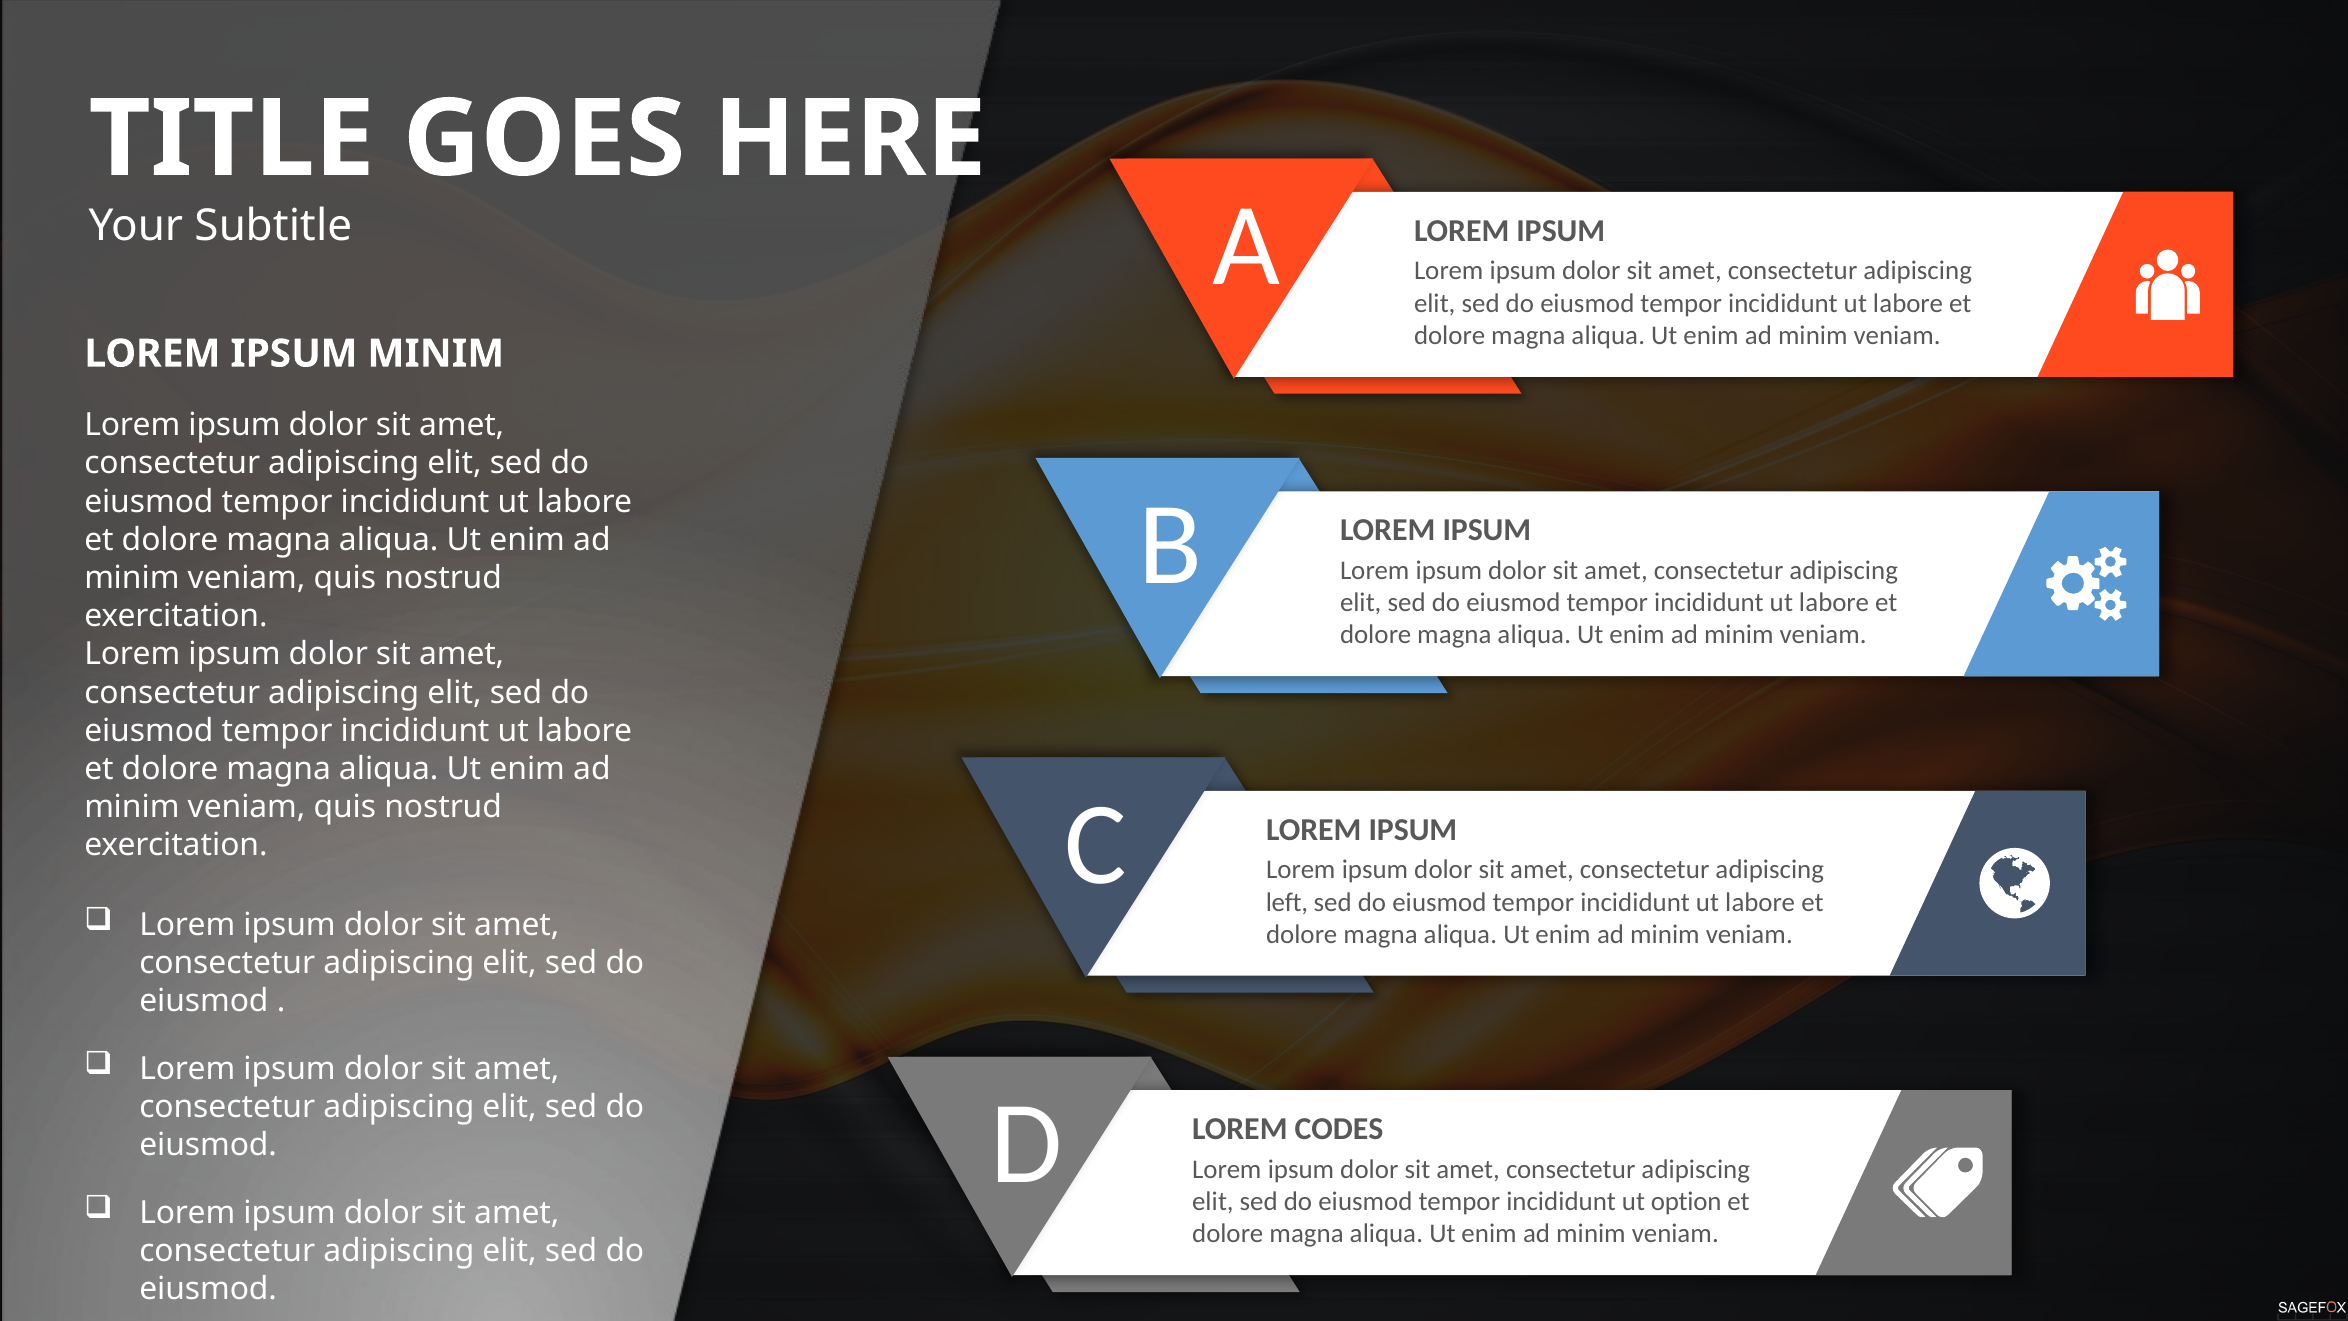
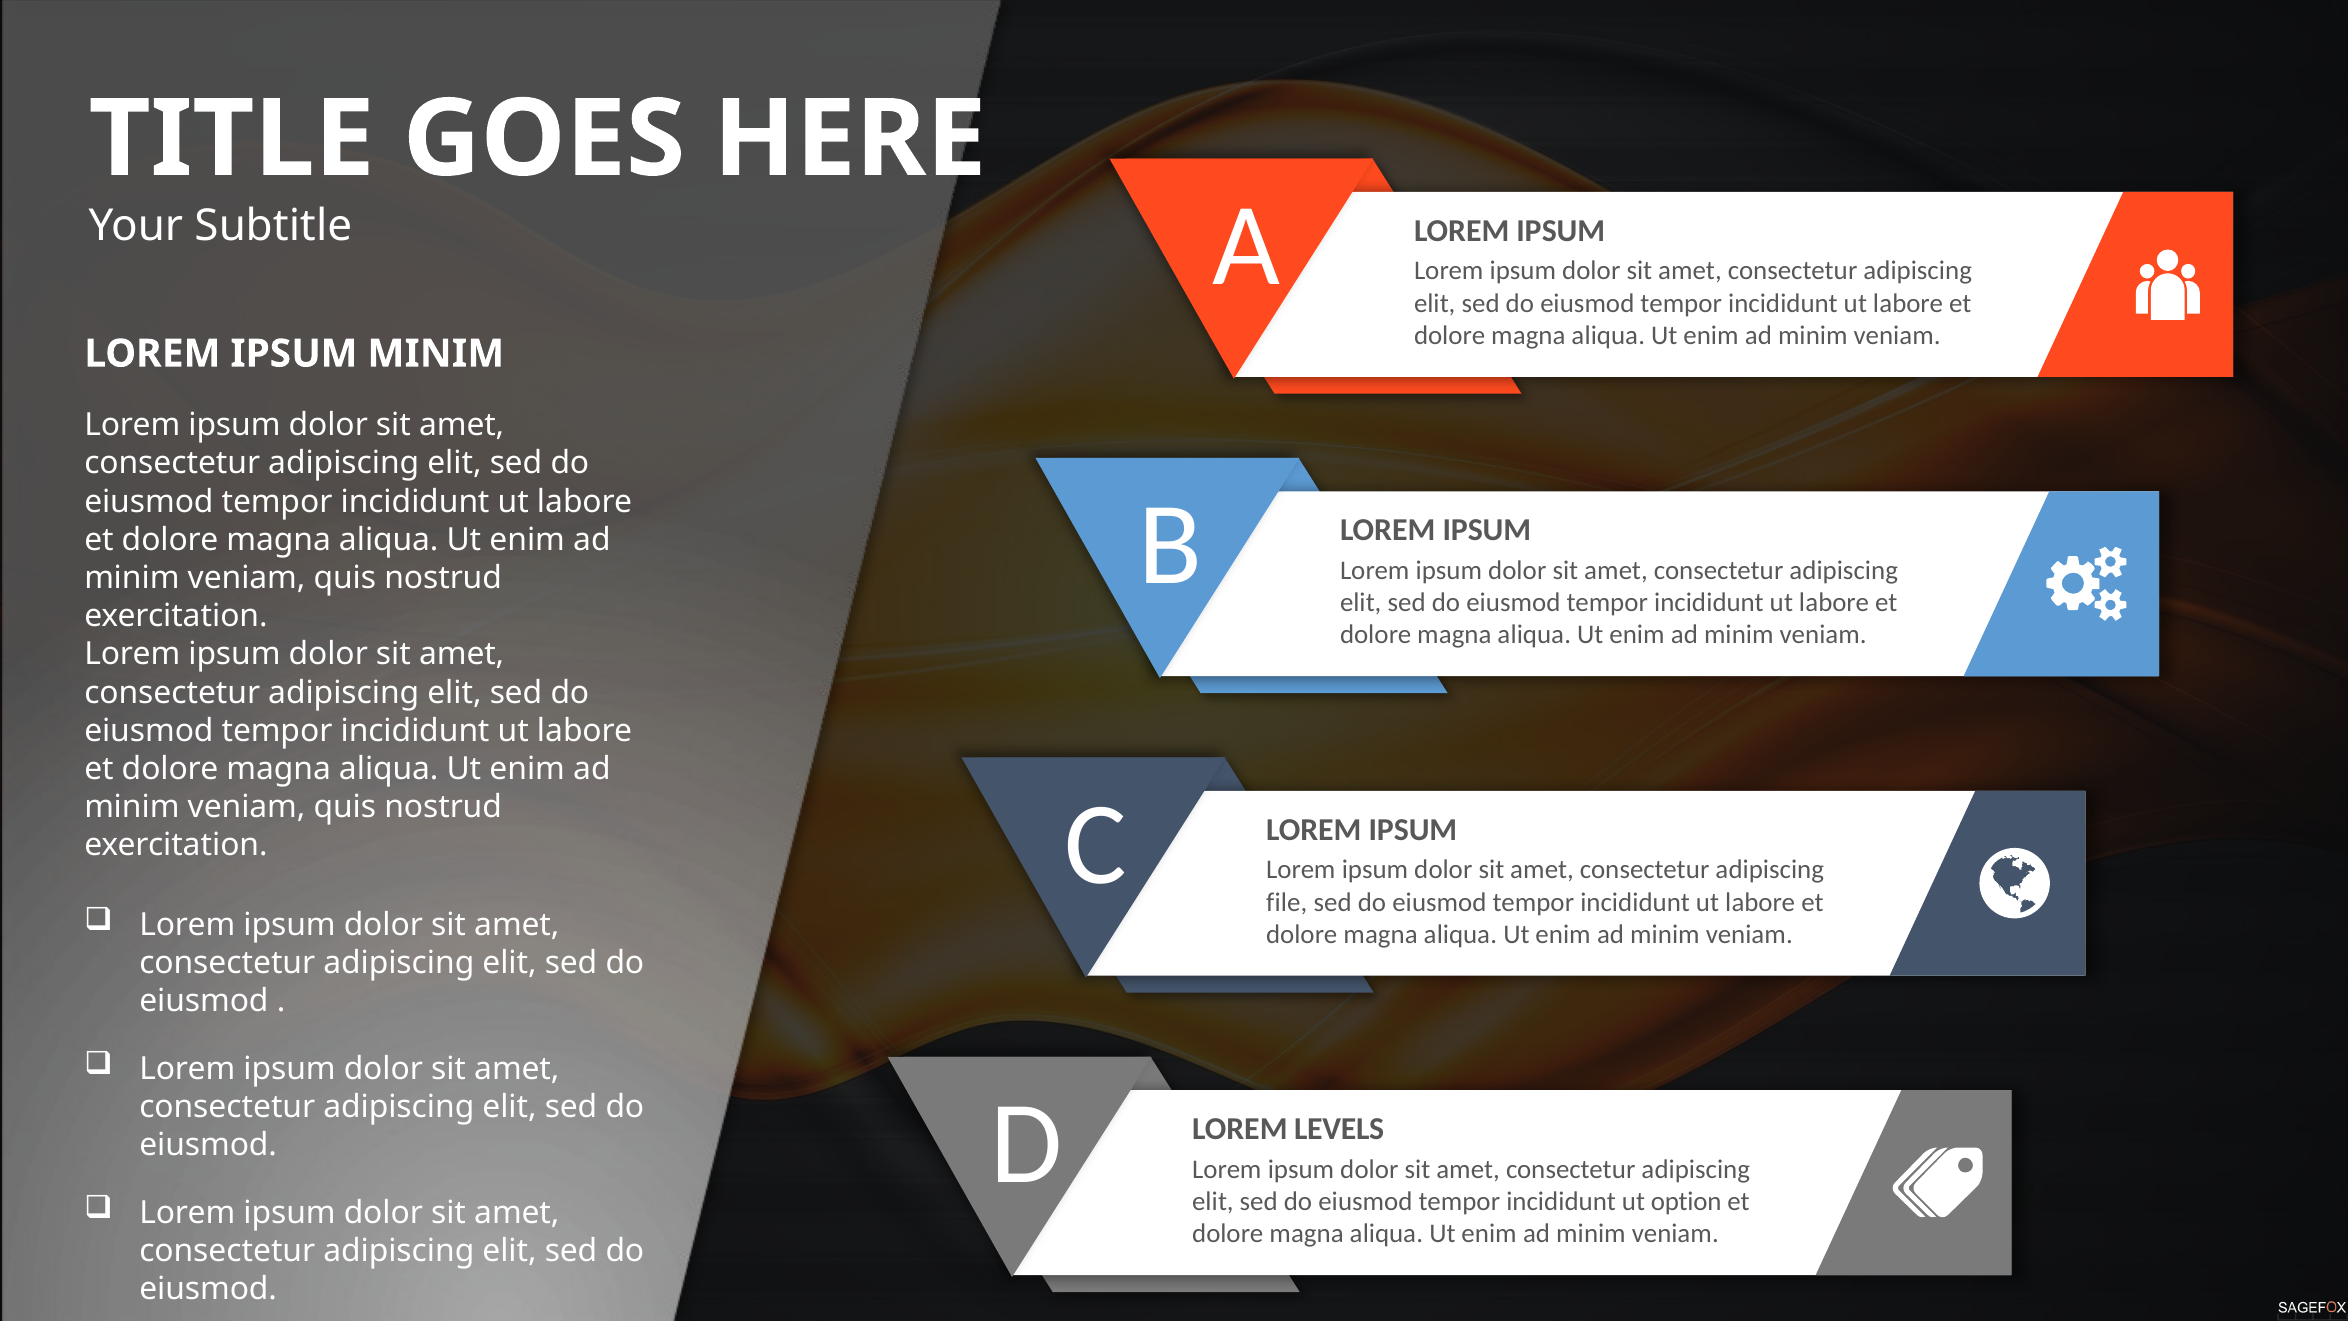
left: left -> file
CODES: CODES -> LEVELS
